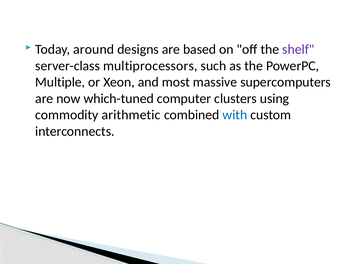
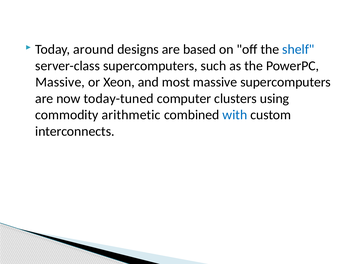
shelf colour: purple -> blue
server-class multiprocessors: multiprocessors -> supercomputers
Multiple at (60, 82): Multiple -> Massive
which-tuned: which-tuned -> today-tuned
